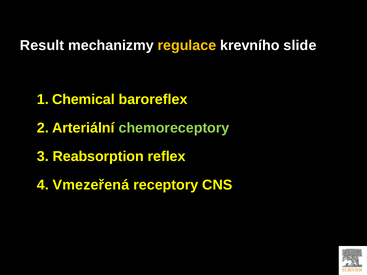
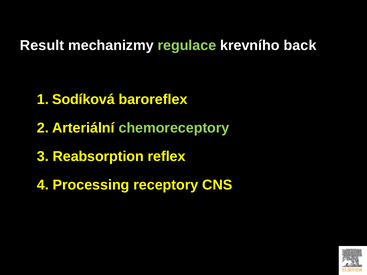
regulace colour: yellow -> light green
slide: slide -> back
Chemical: Chemical -> Sodíková
Vmezeřená: Vmezeřená -> Processing
